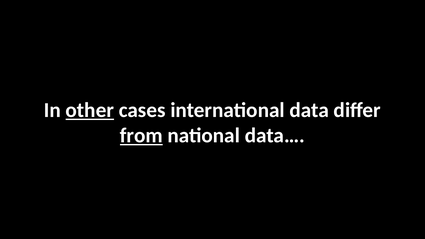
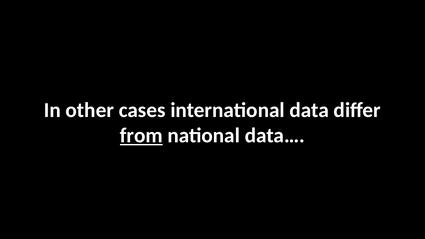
other underline: present -> none
